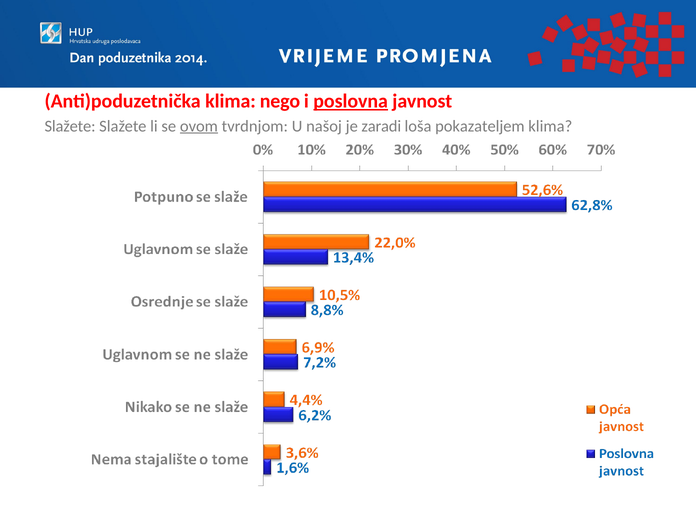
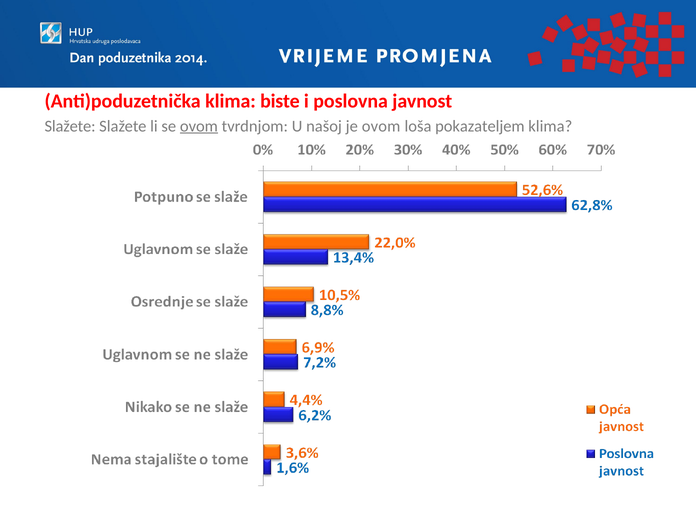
nego: nego -> biste
poslovna underline: present -> none
je zaradi: zaradi -> ovom
